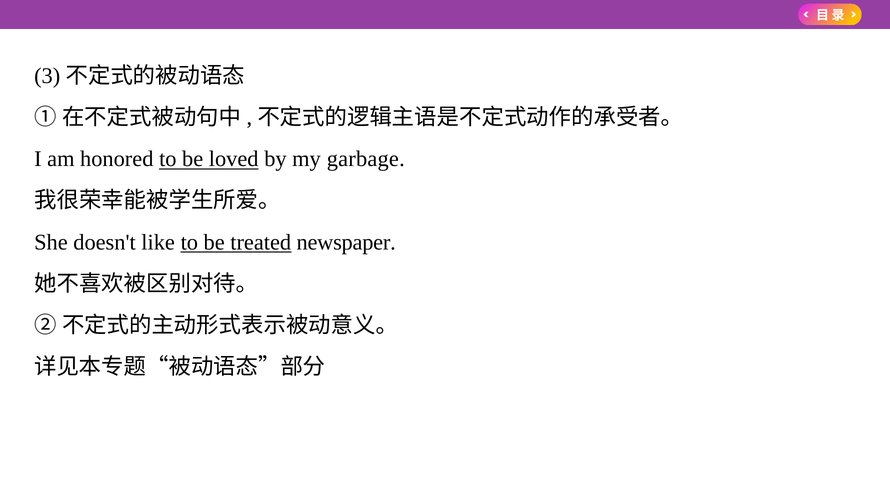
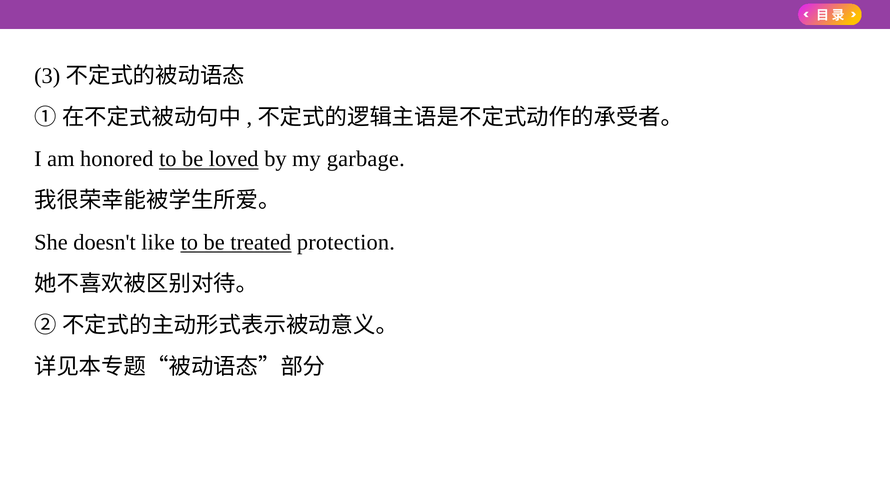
newspaper: newspaper -> protection
